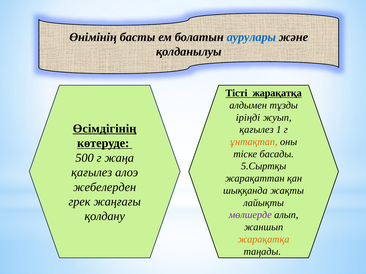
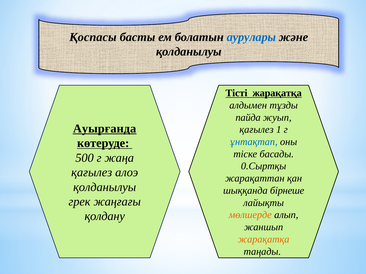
Өнiмiнiң: Өнiмiнiң -> Қоспасы
іріңді: іріңді -> пайда
Өсімдігінің: Өсімдігінің -> Ауырғанда
ұнтақтап colour: orange -> blue
5.Сыртқы: 5.Сыртқы -> 0.Сыртқы
жебелерден at (105, 187): жебелерден -> қолданылуы
жақты: жақты -> бiрнеше
мөлшерде colour: purple -> orange
